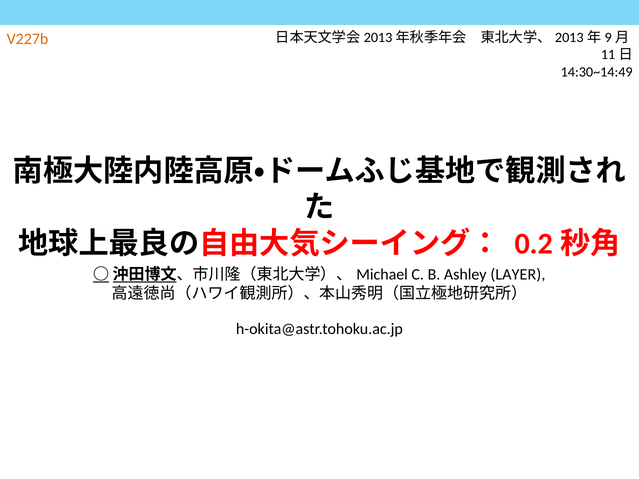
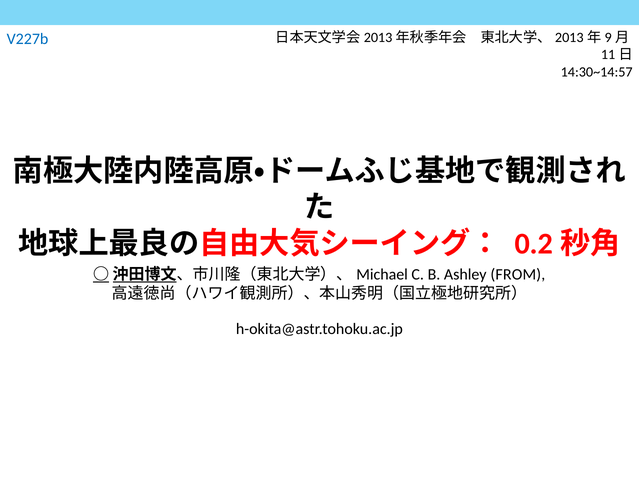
V227b colour: orange -> blue
14:30~14:49: 14:30~14:49 -> 14:30~14:57
LAYER: LAYER -> FROM
